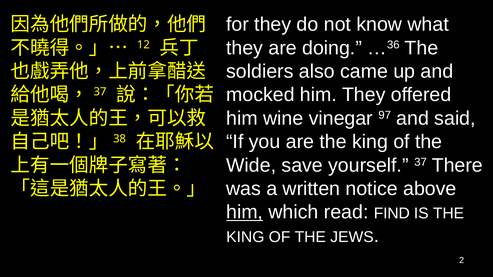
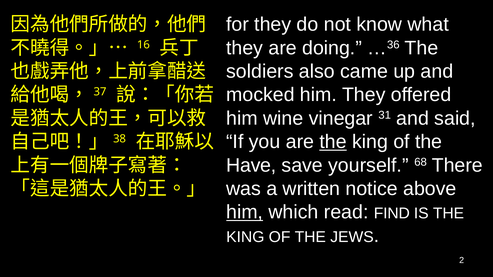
12: 12 -> 16
97: 97 -> 31
the at (333, 142) underline: none -> present
Wide: Wide -> Have
37: 37 -> 68
